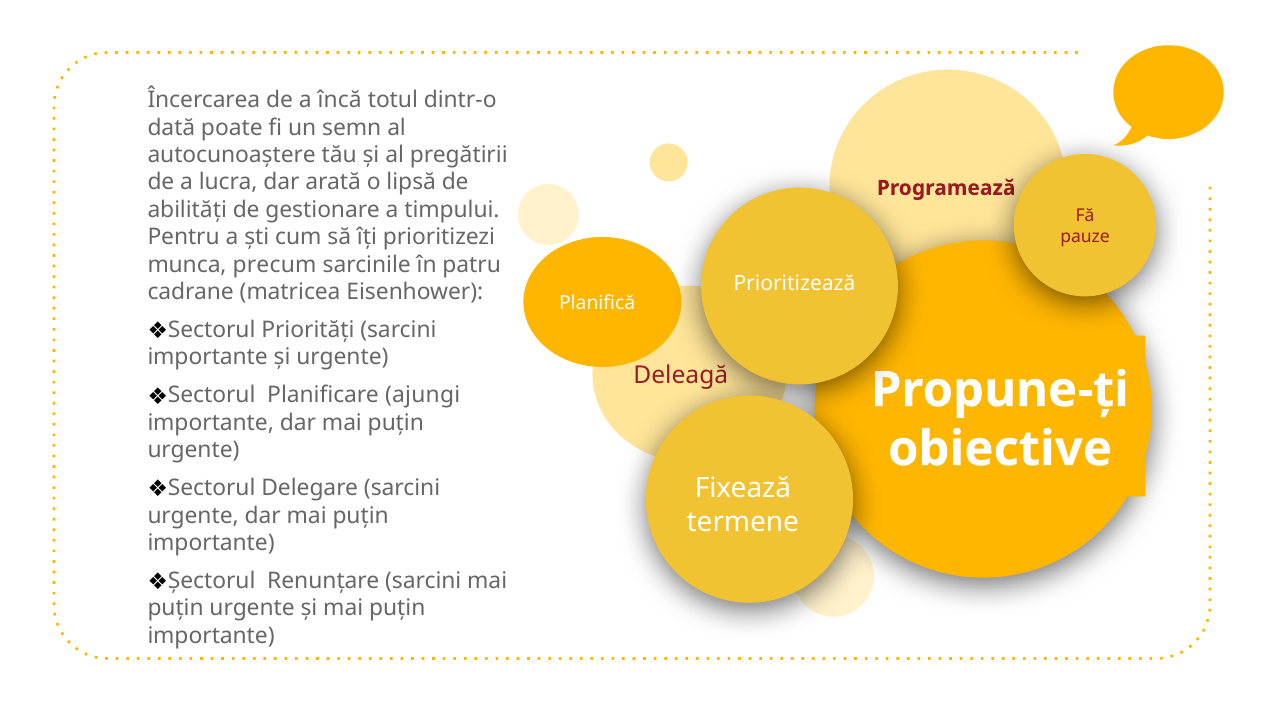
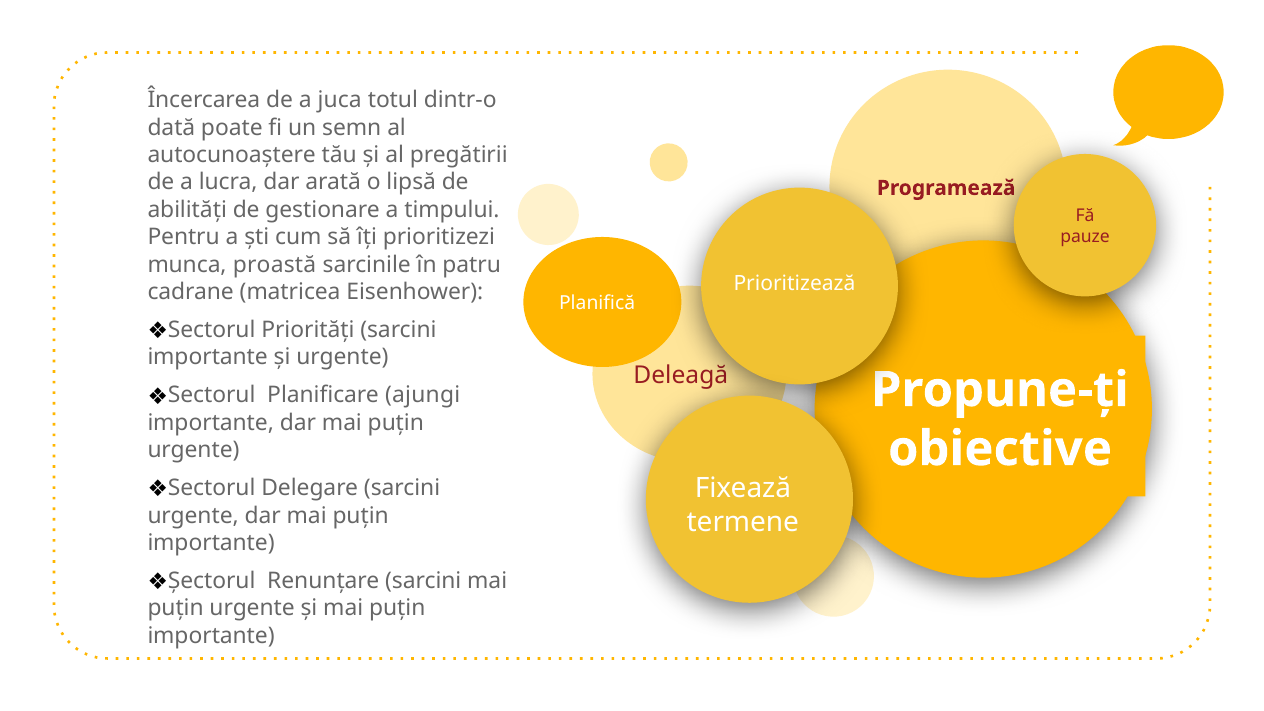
încă: încă -> juca
precum: precum -> proastă
